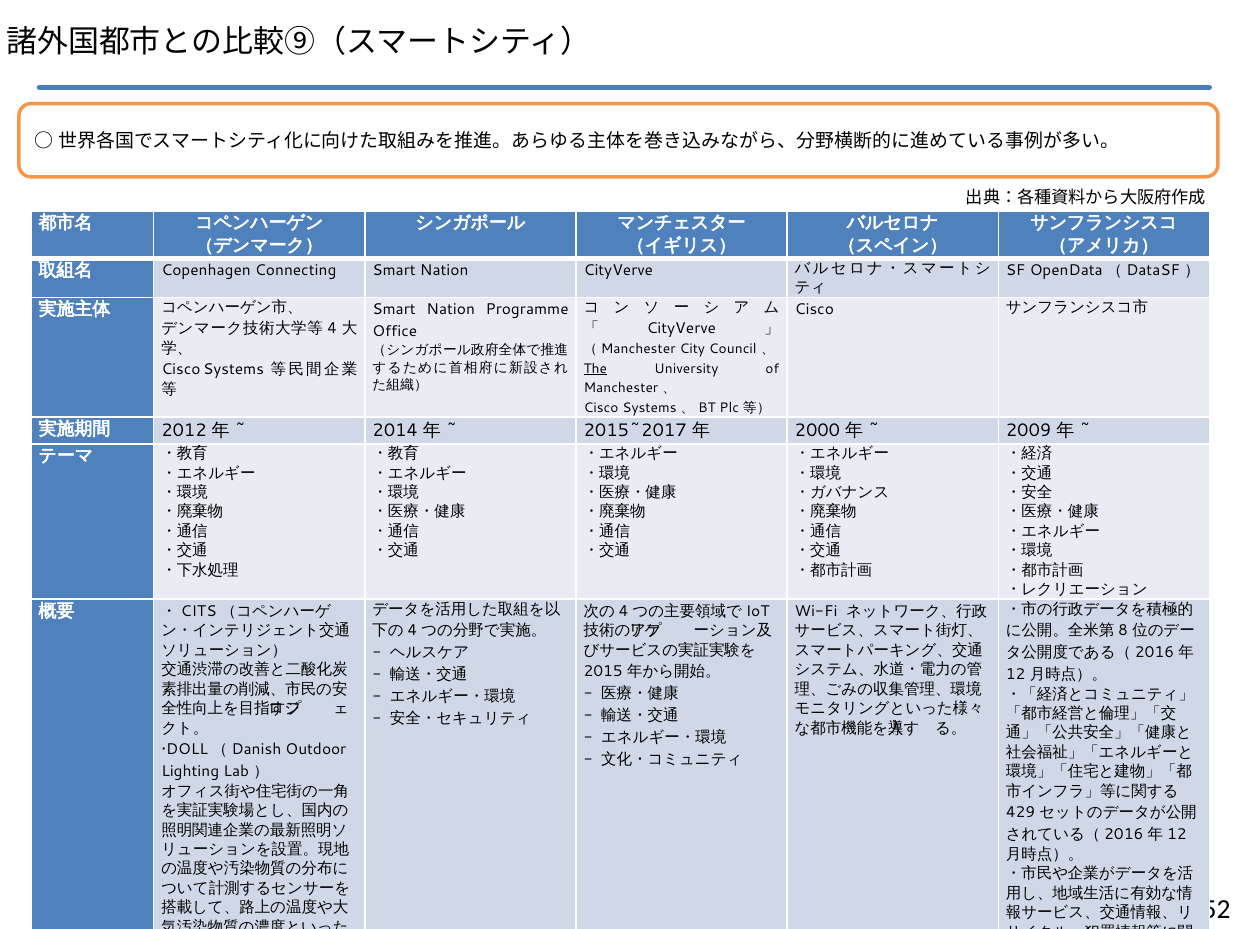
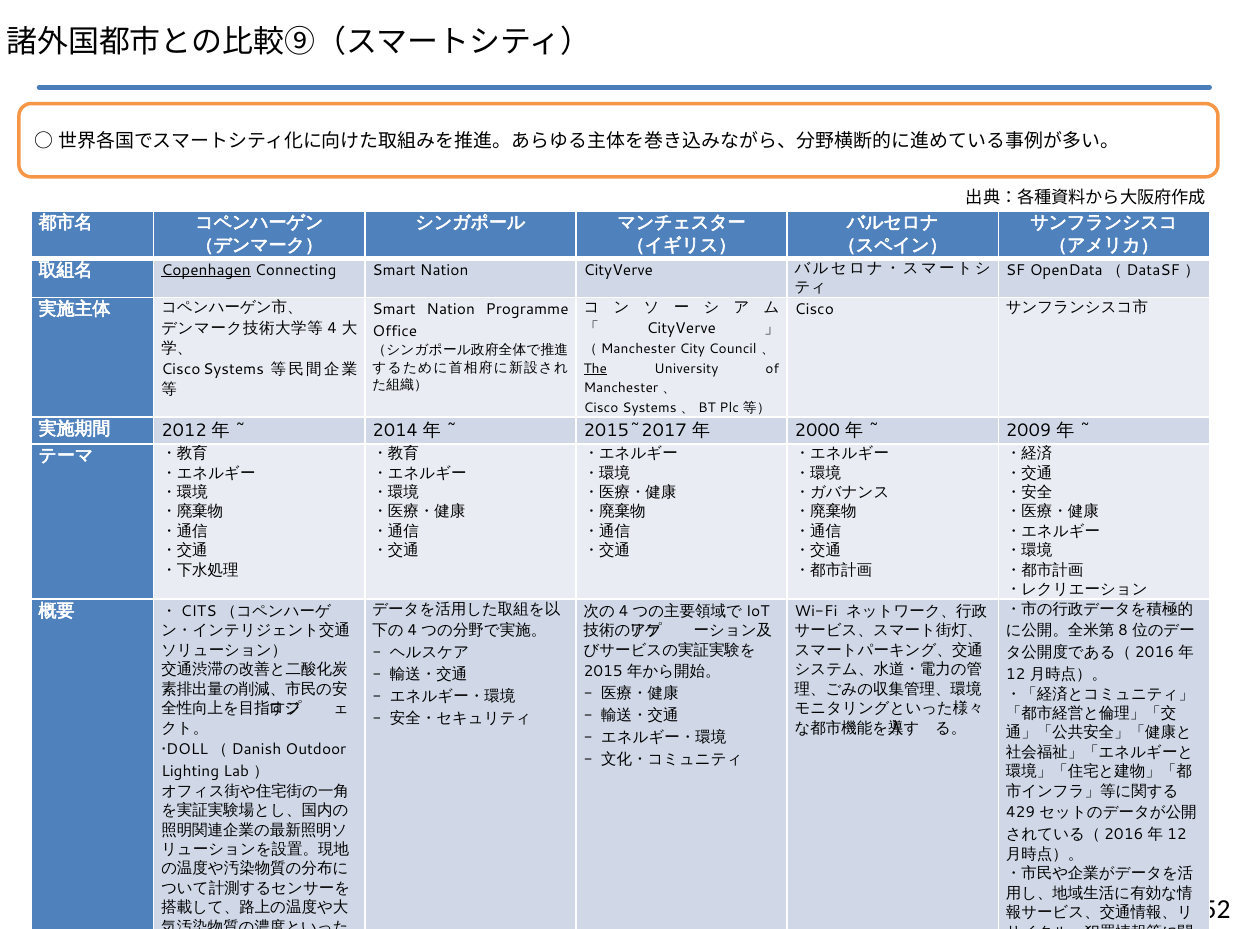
Copenhagen underline: none -> present
